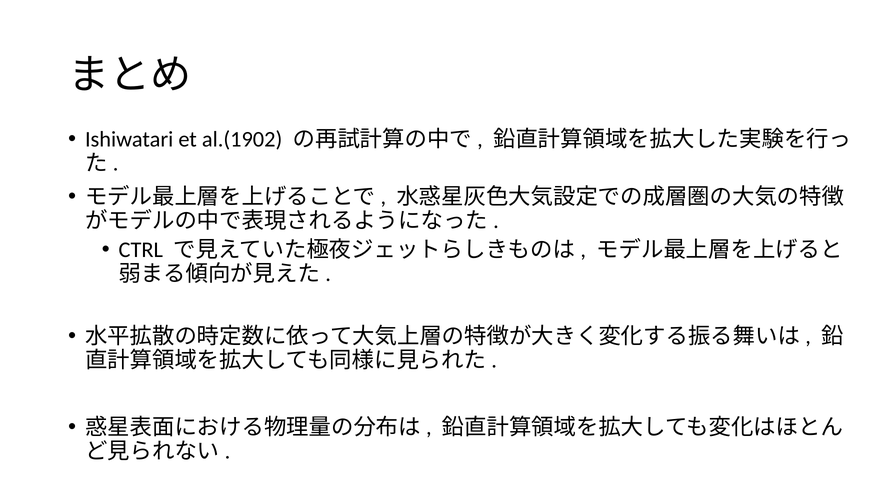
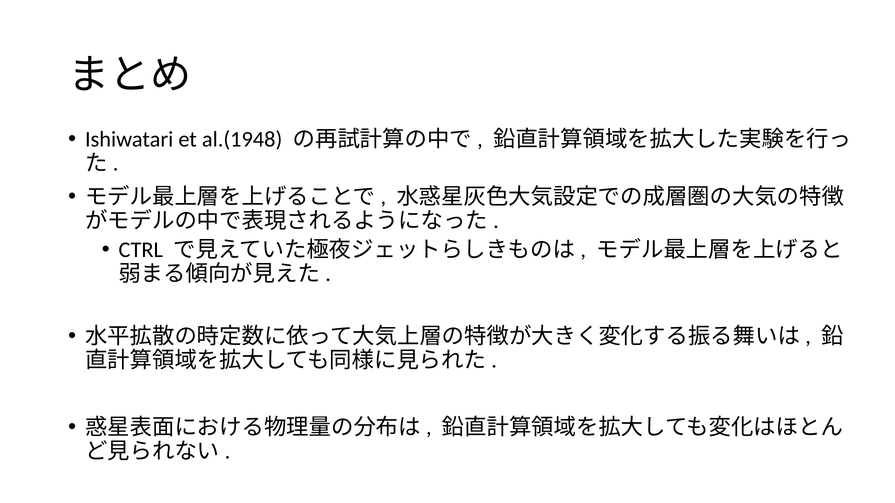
al.(1902: al.(1902 -> al.(1948
